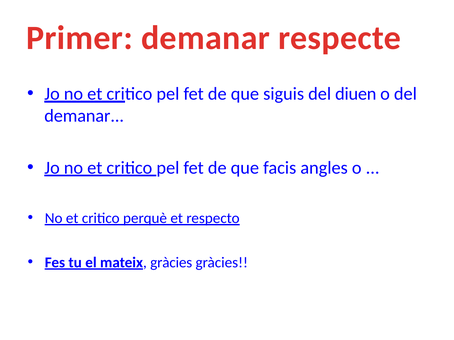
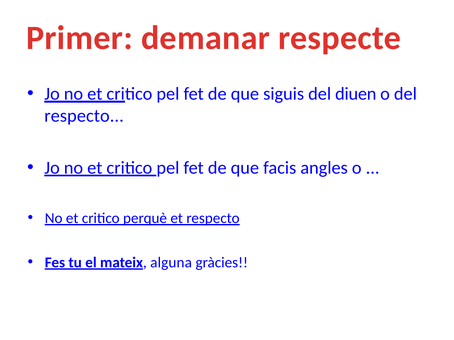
demanar at (84, 116): demanar -> respecto
mateix gràcies: gràcies -> alguna
